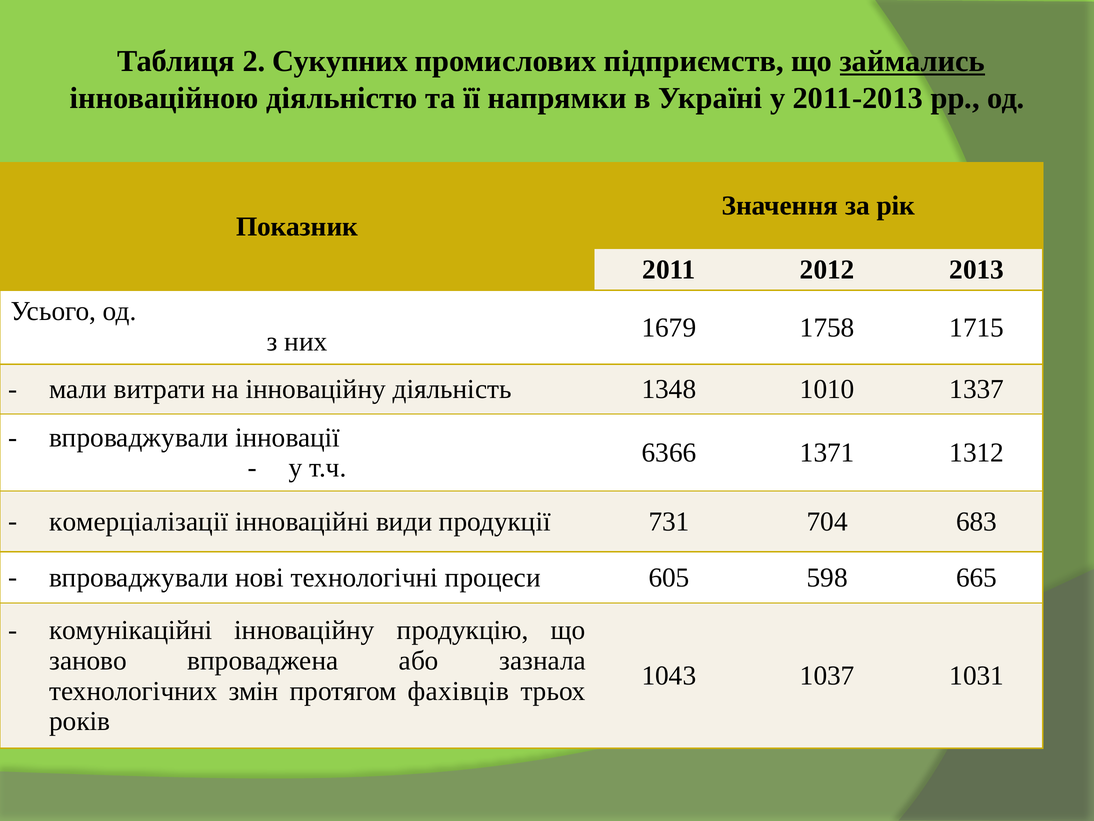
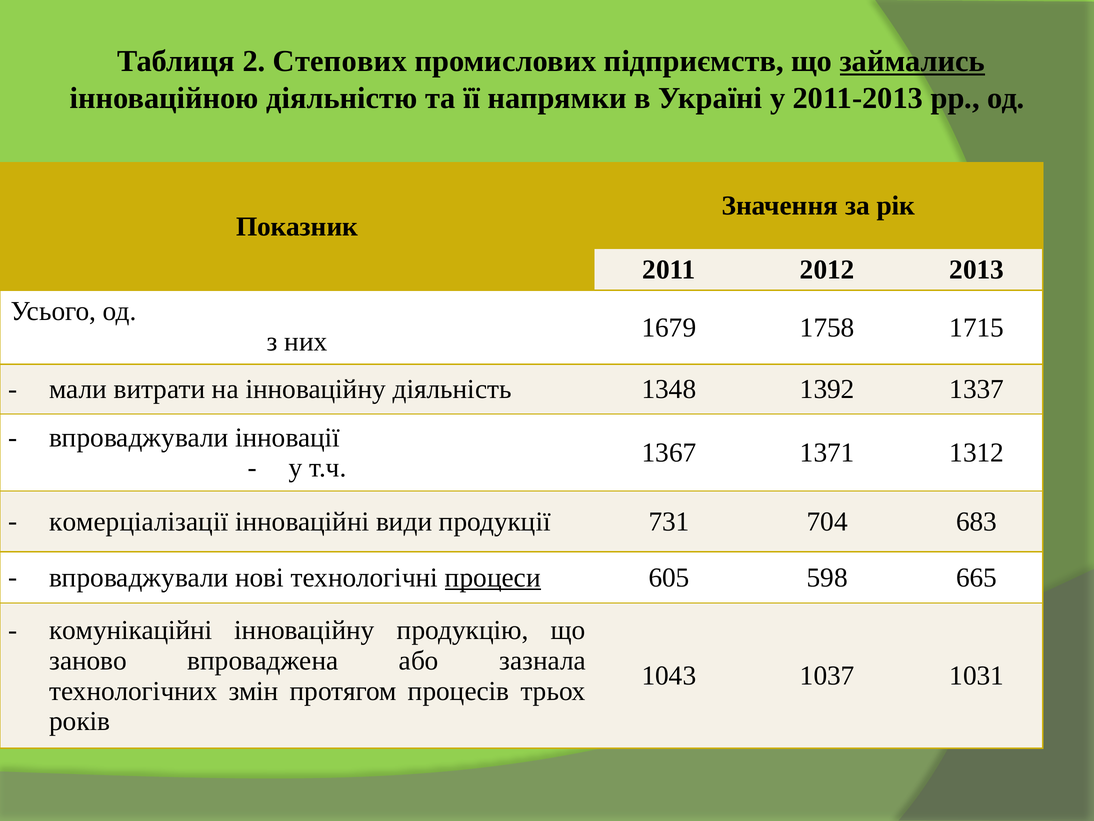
Сукупних: Сукупних -> Степових
1010: 1010 -> 1392
6366: 6366 -> 1367
процеси underline: none -> present
фахівців: фахівців -> процесів
